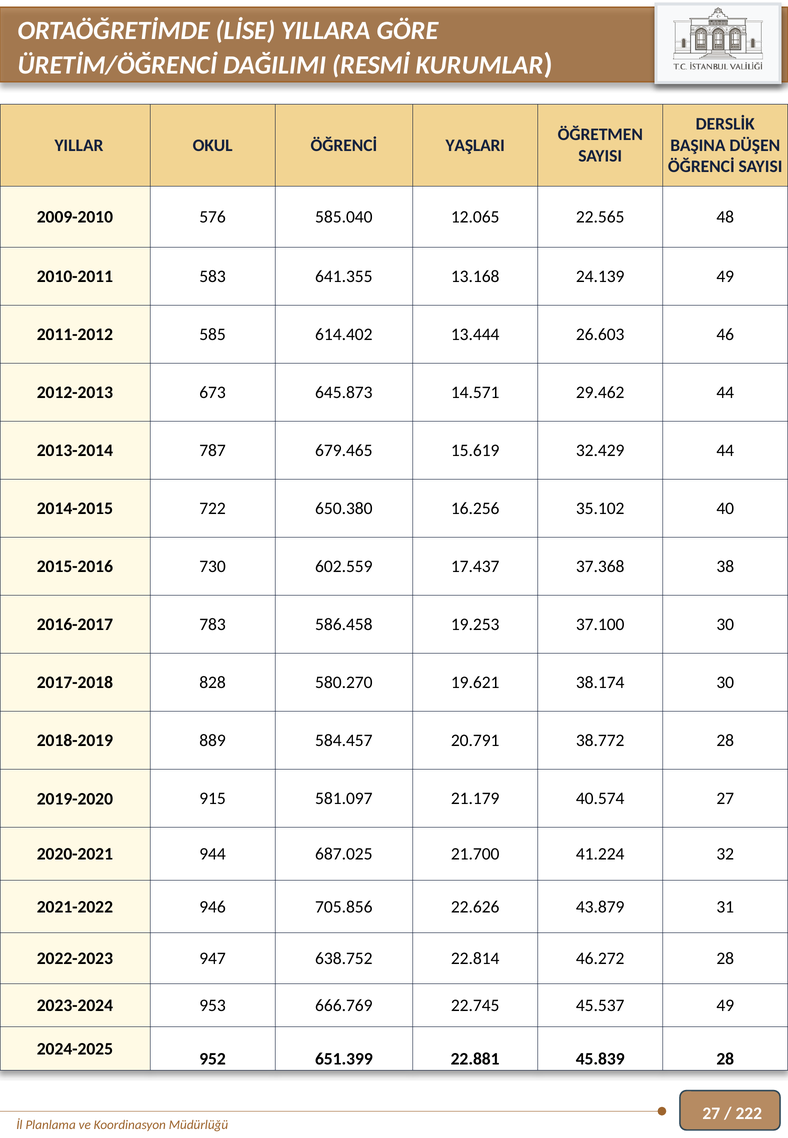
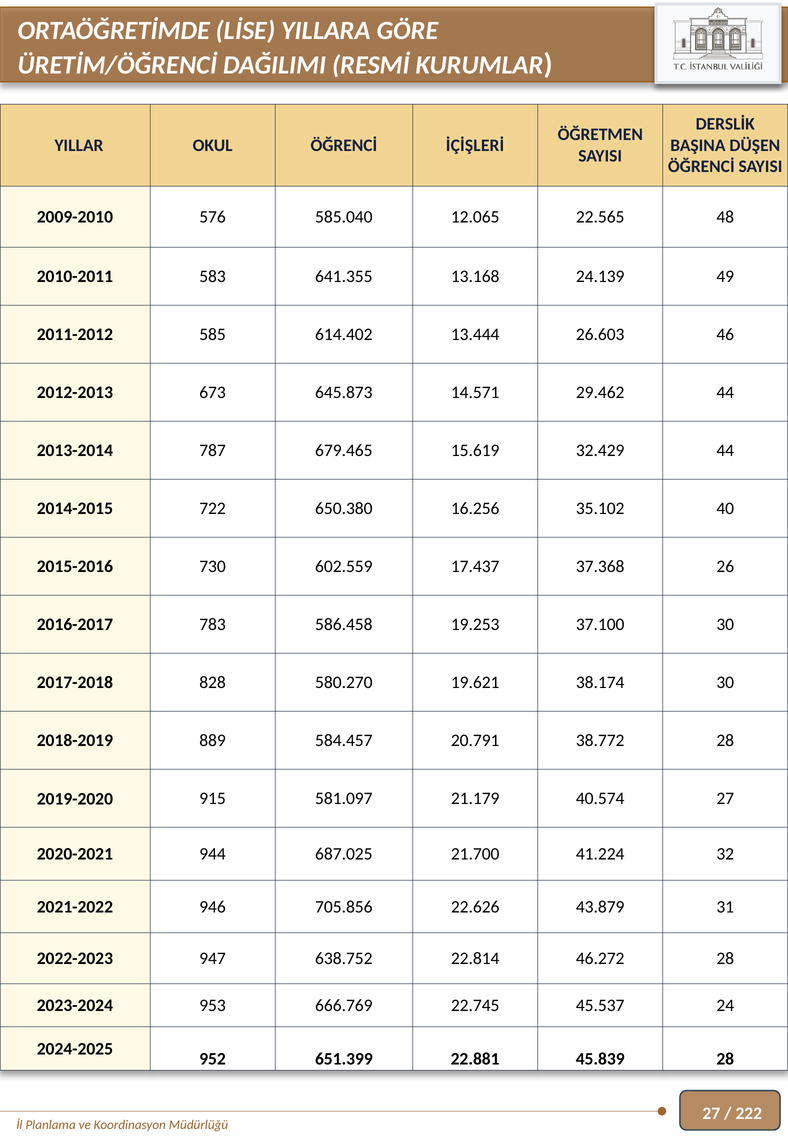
YAŞLARI: YAŞLARI -> İÇİŞLERİ
38: 38 -> 26
45.537 49: 49 -> 24
